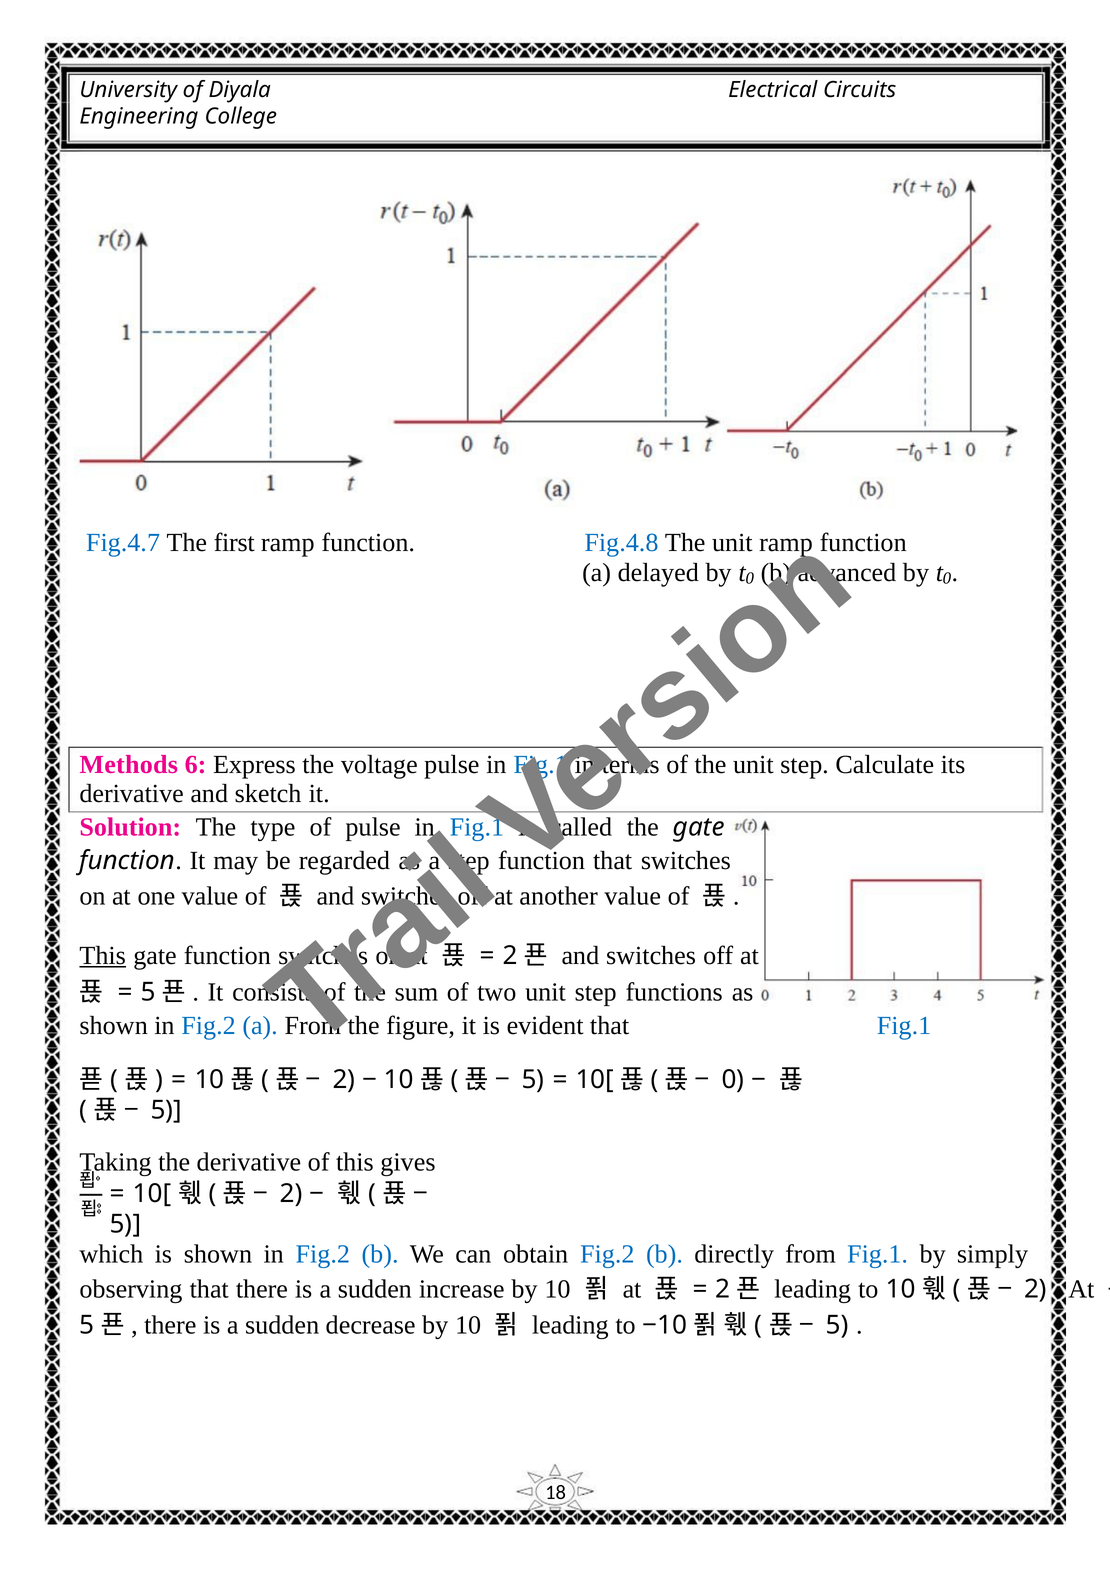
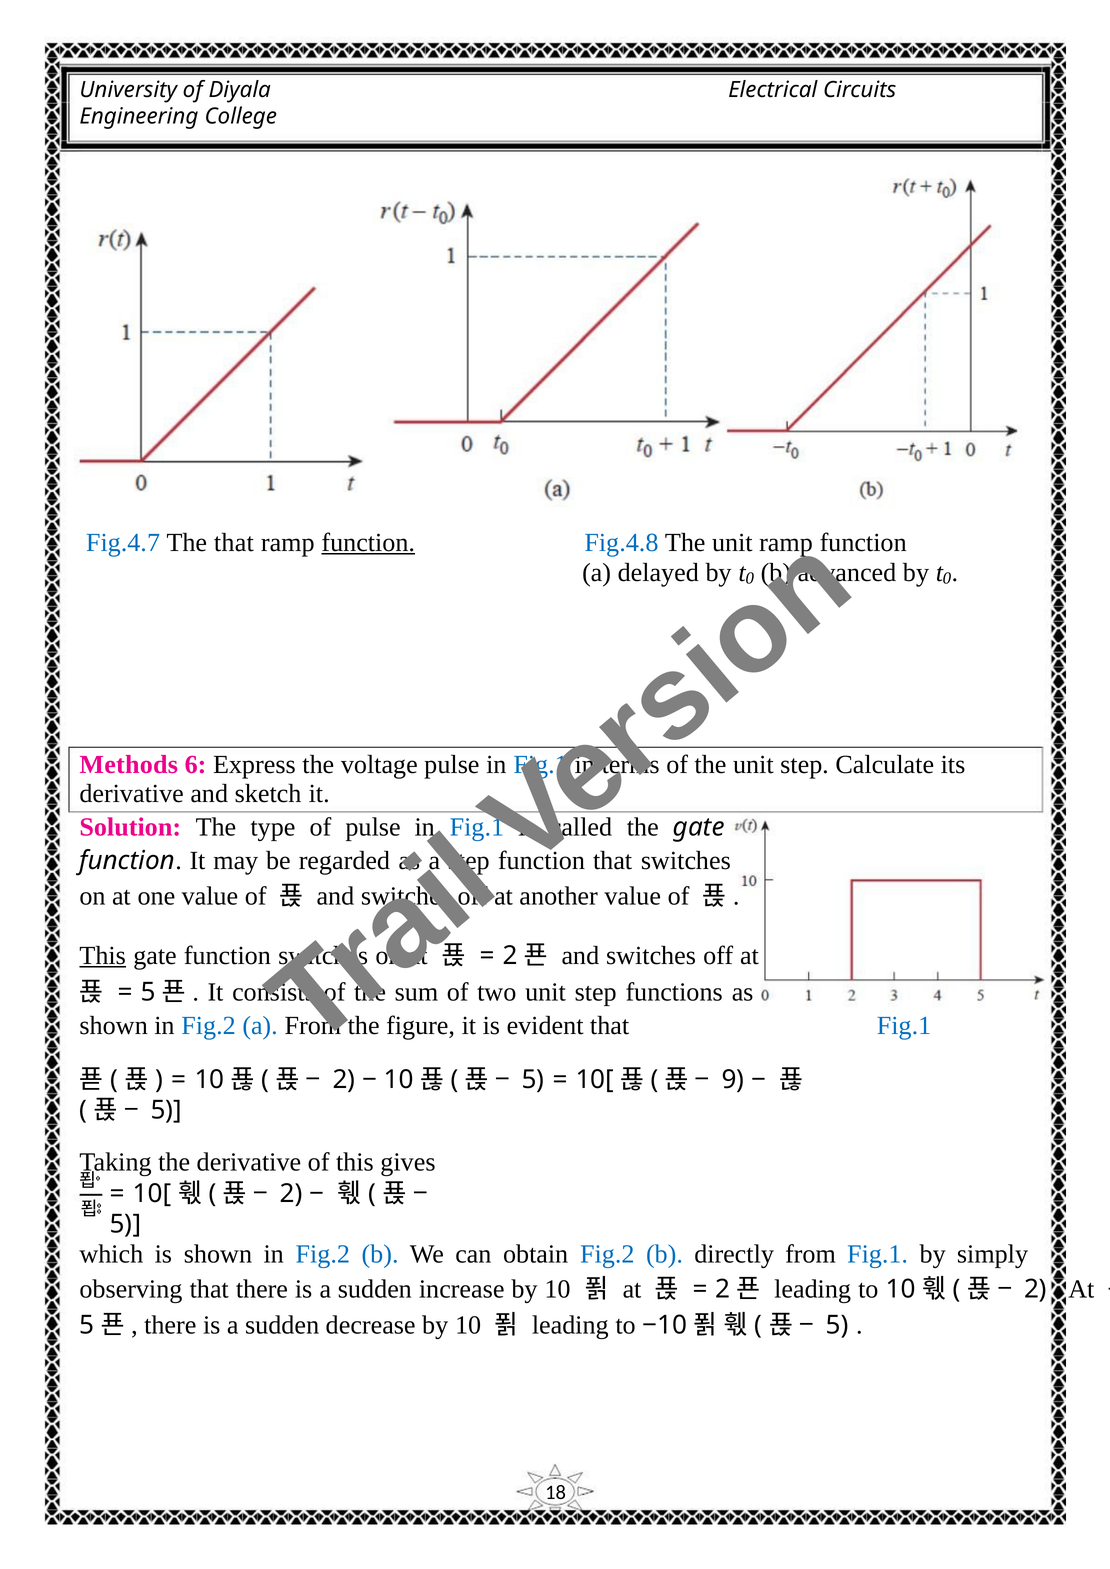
The first: first -> that
function at (368, 542) underline: none -> present
0 at (733, 1080): 0 -> 9
